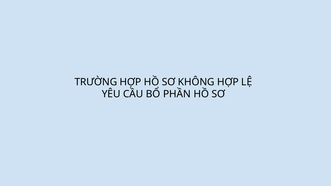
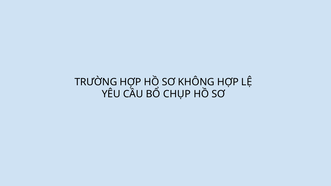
PHẦN: PHẦN -> CHỤP
